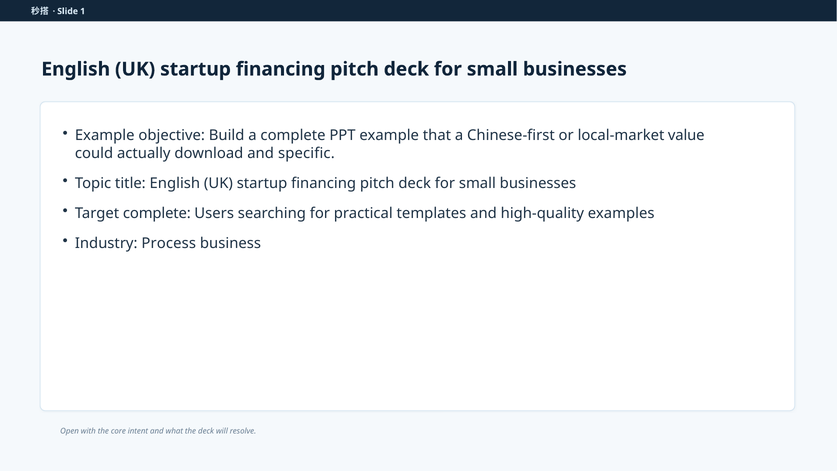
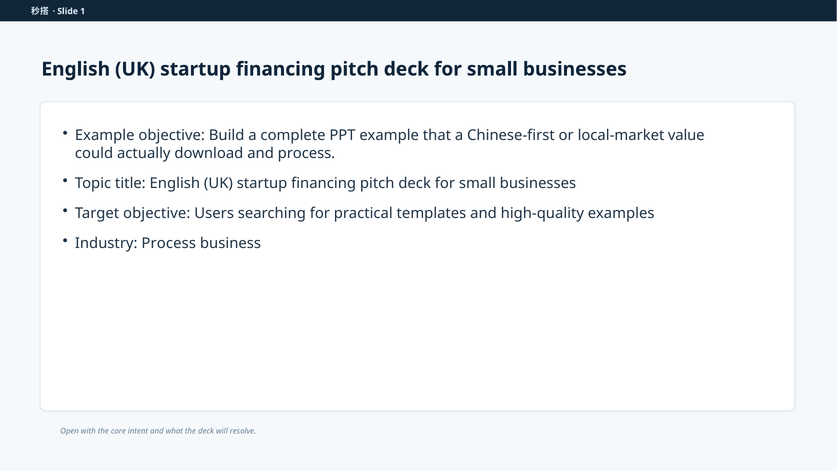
and specific: specific -> process
Target complete: complete -> objective
